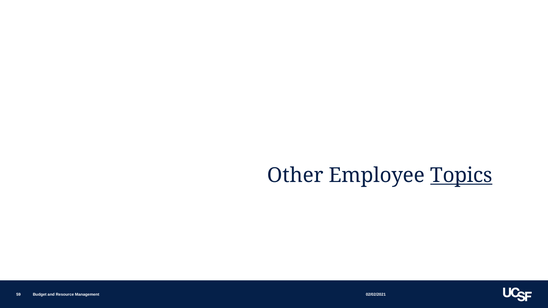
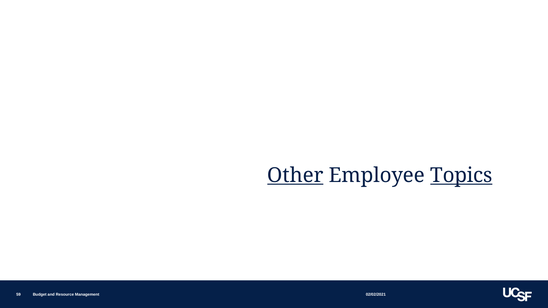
Other underline: none -> present
